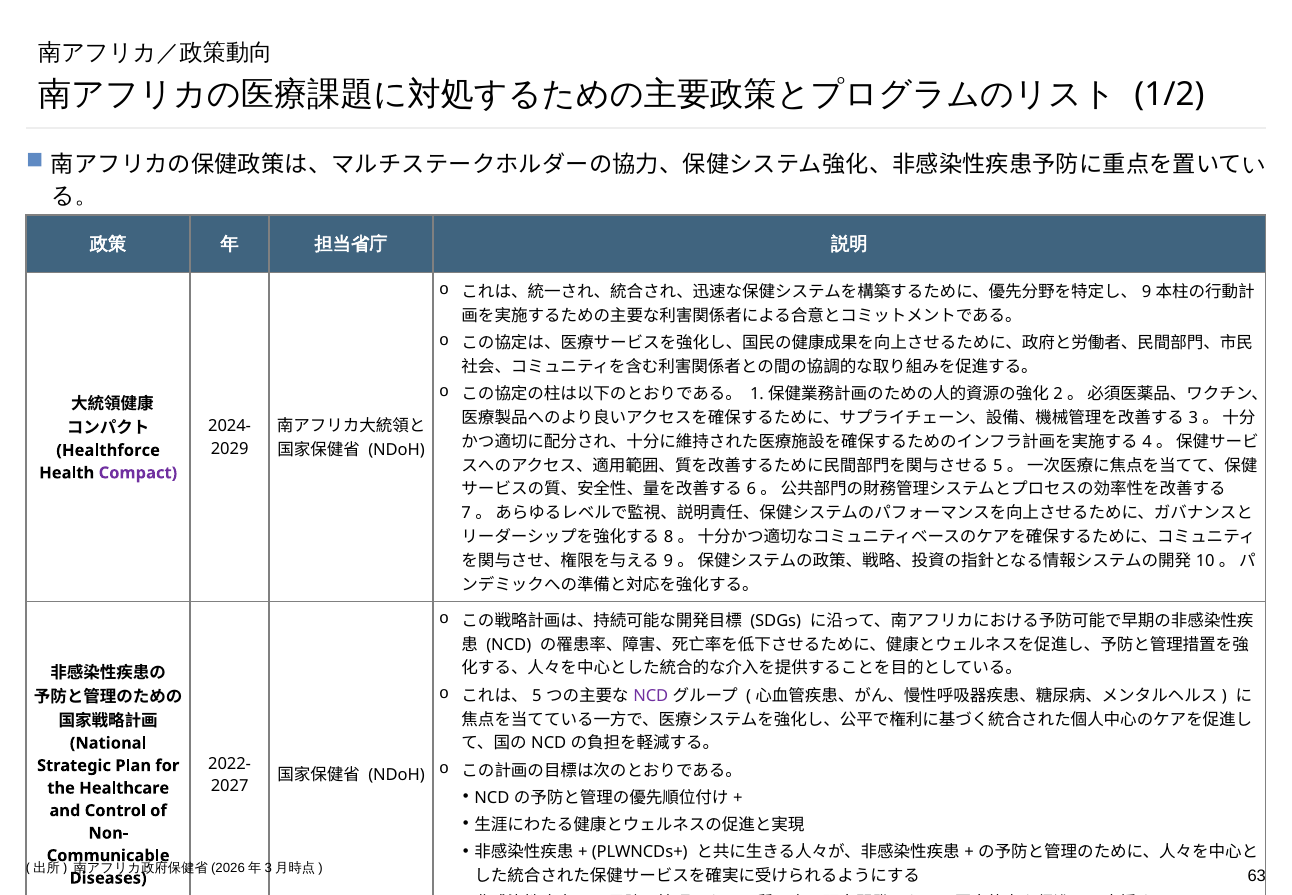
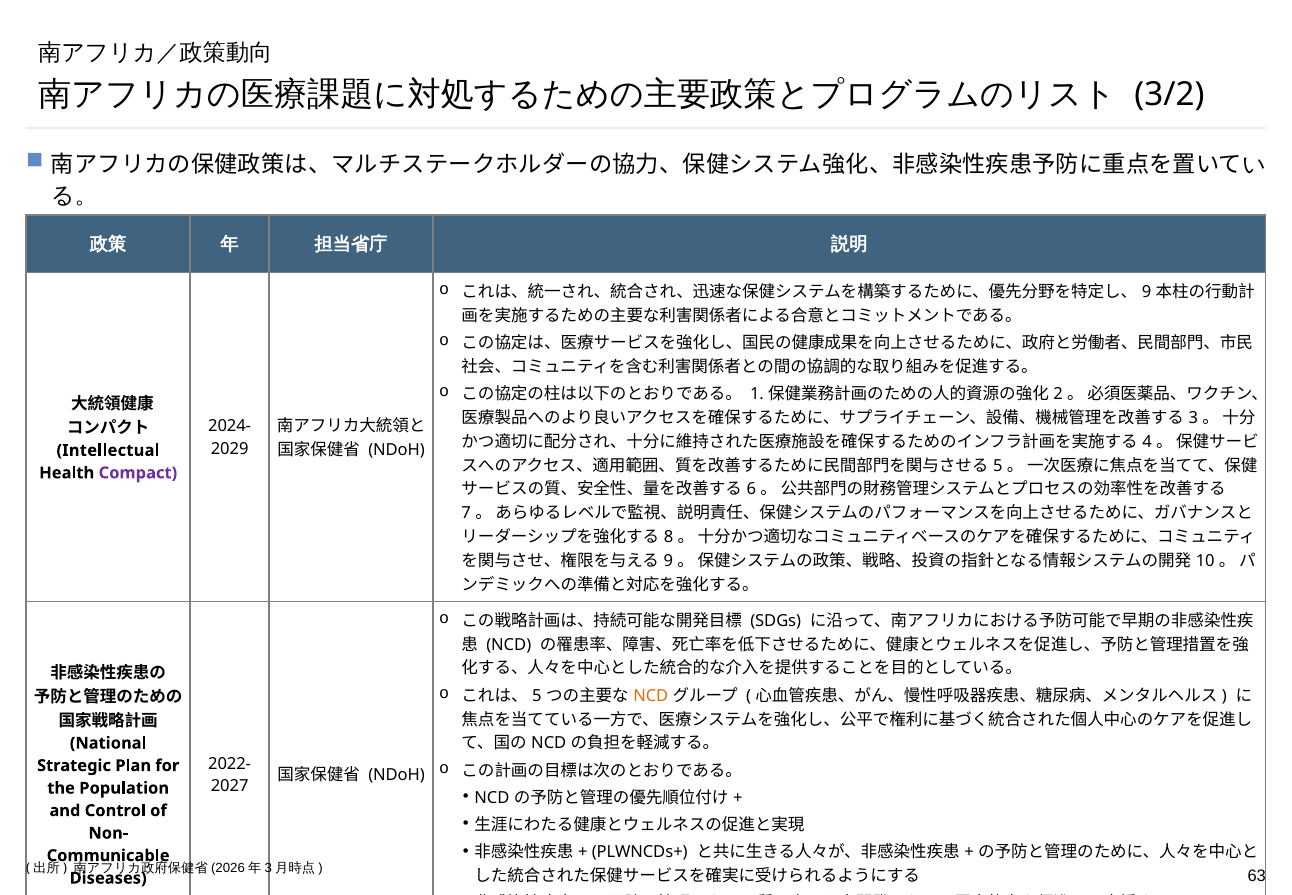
1/2: 1/2 -> 3/2
Healthforce: Healthforce -> Intellectual
NCD at (651, 695) colour: purple -> orange
Healthcare: Healthcare -> Population
